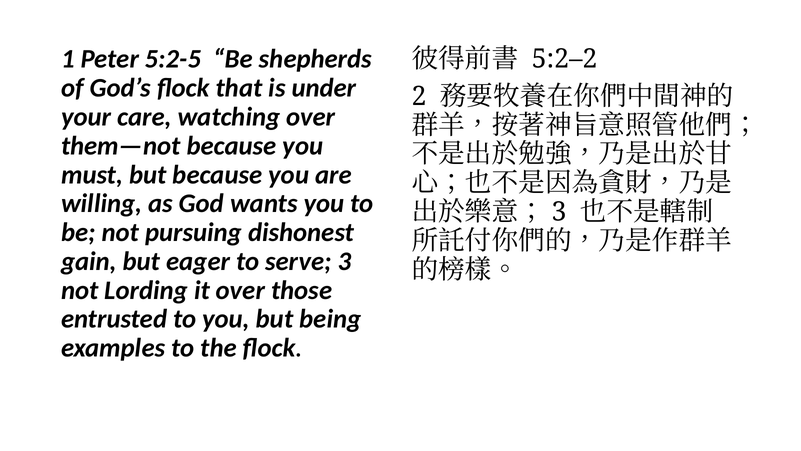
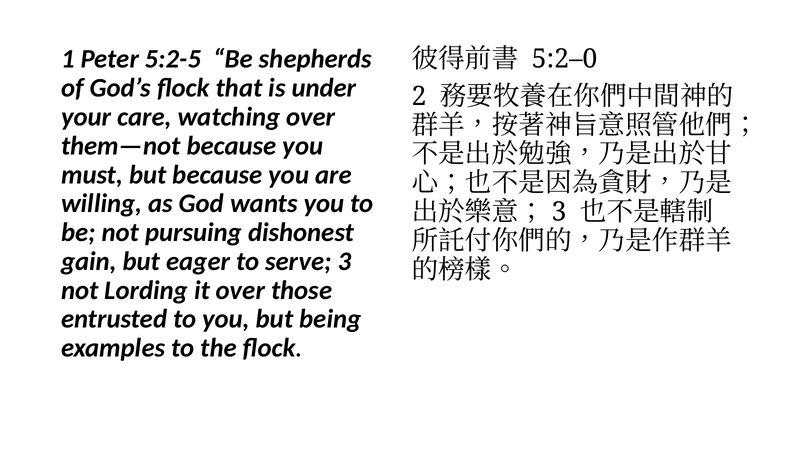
5:2–2: 5:2–2 -> 5:2–0
